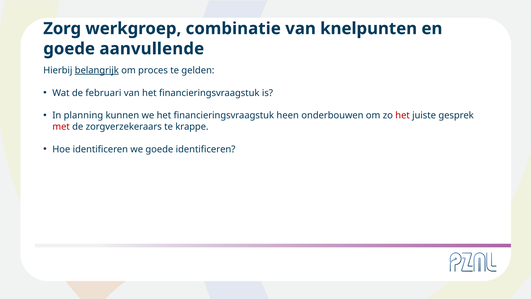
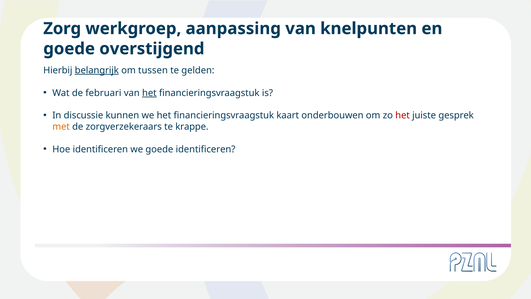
combinatie: combinatie -> aanpassing
aanvullende: aanvullende -> overstijgend
proces: proces -> tussen
het at (149, 93) underline: none -> present
planning: planning -> discussie
heen: heen -> kaart
met colour: red -> orange
